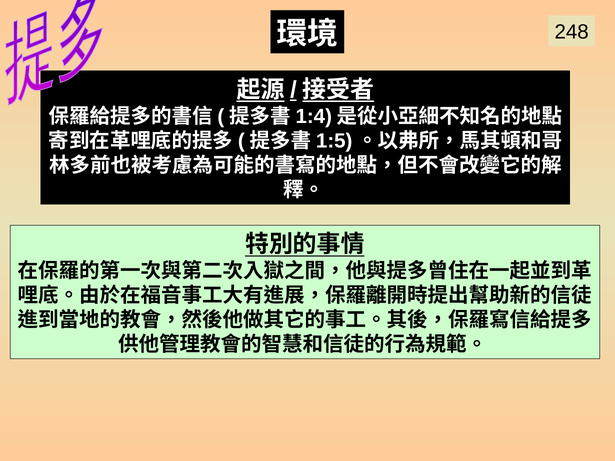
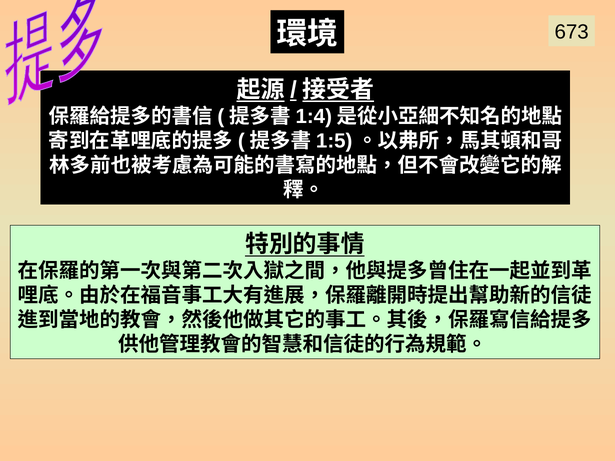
248: 248 -> 673
